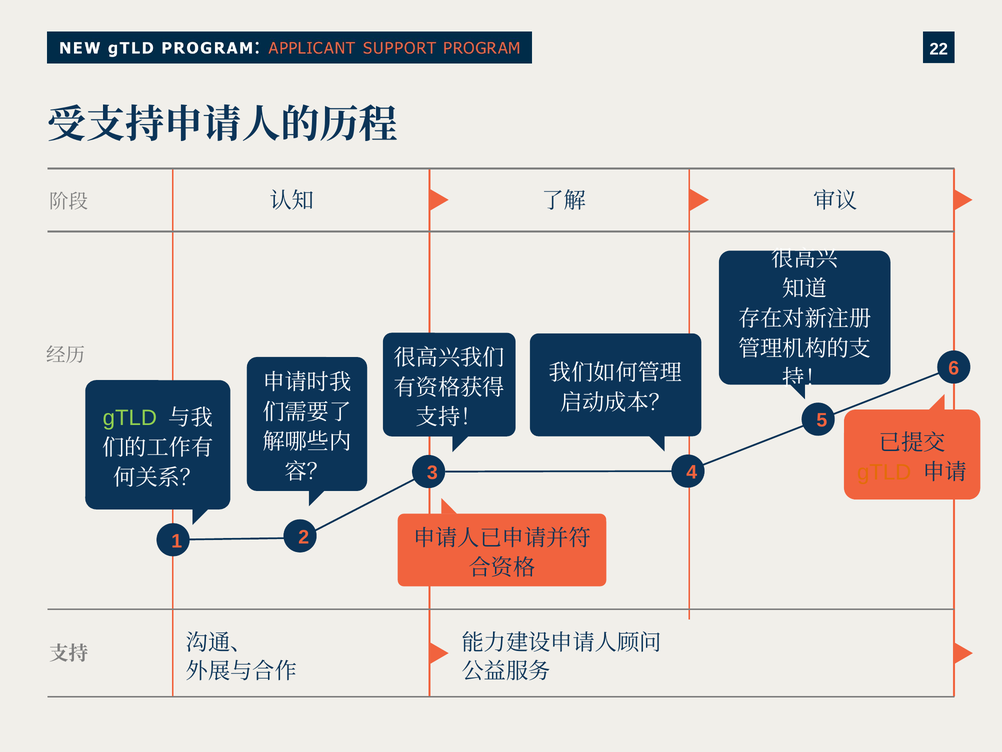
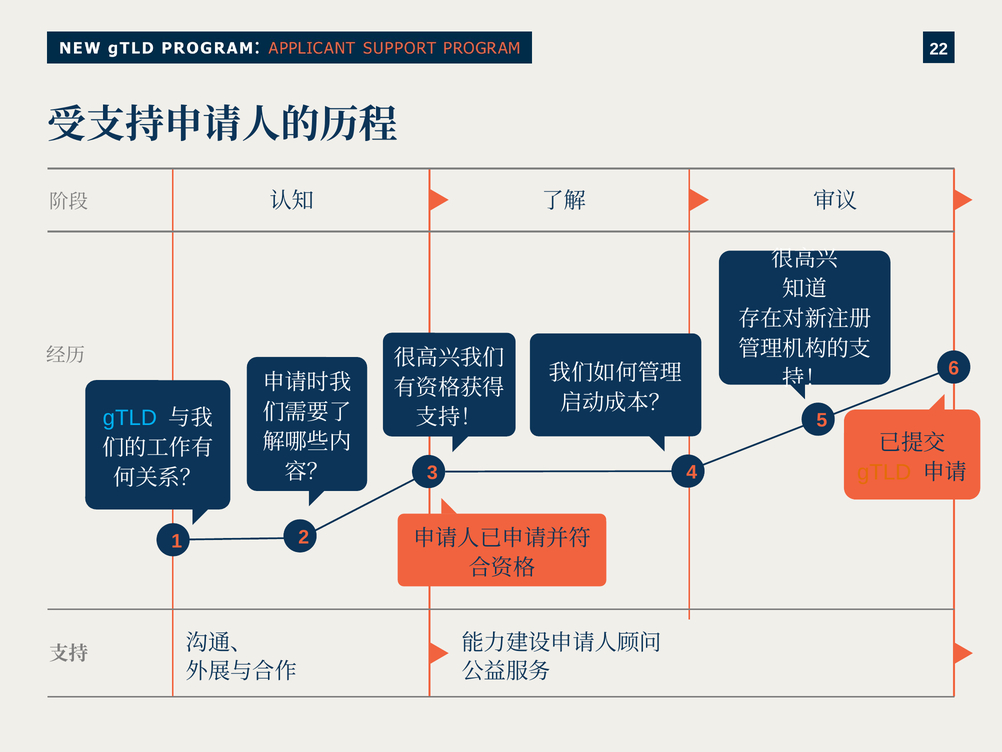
gTLD at (130, 418) colour: light green -> light blue
